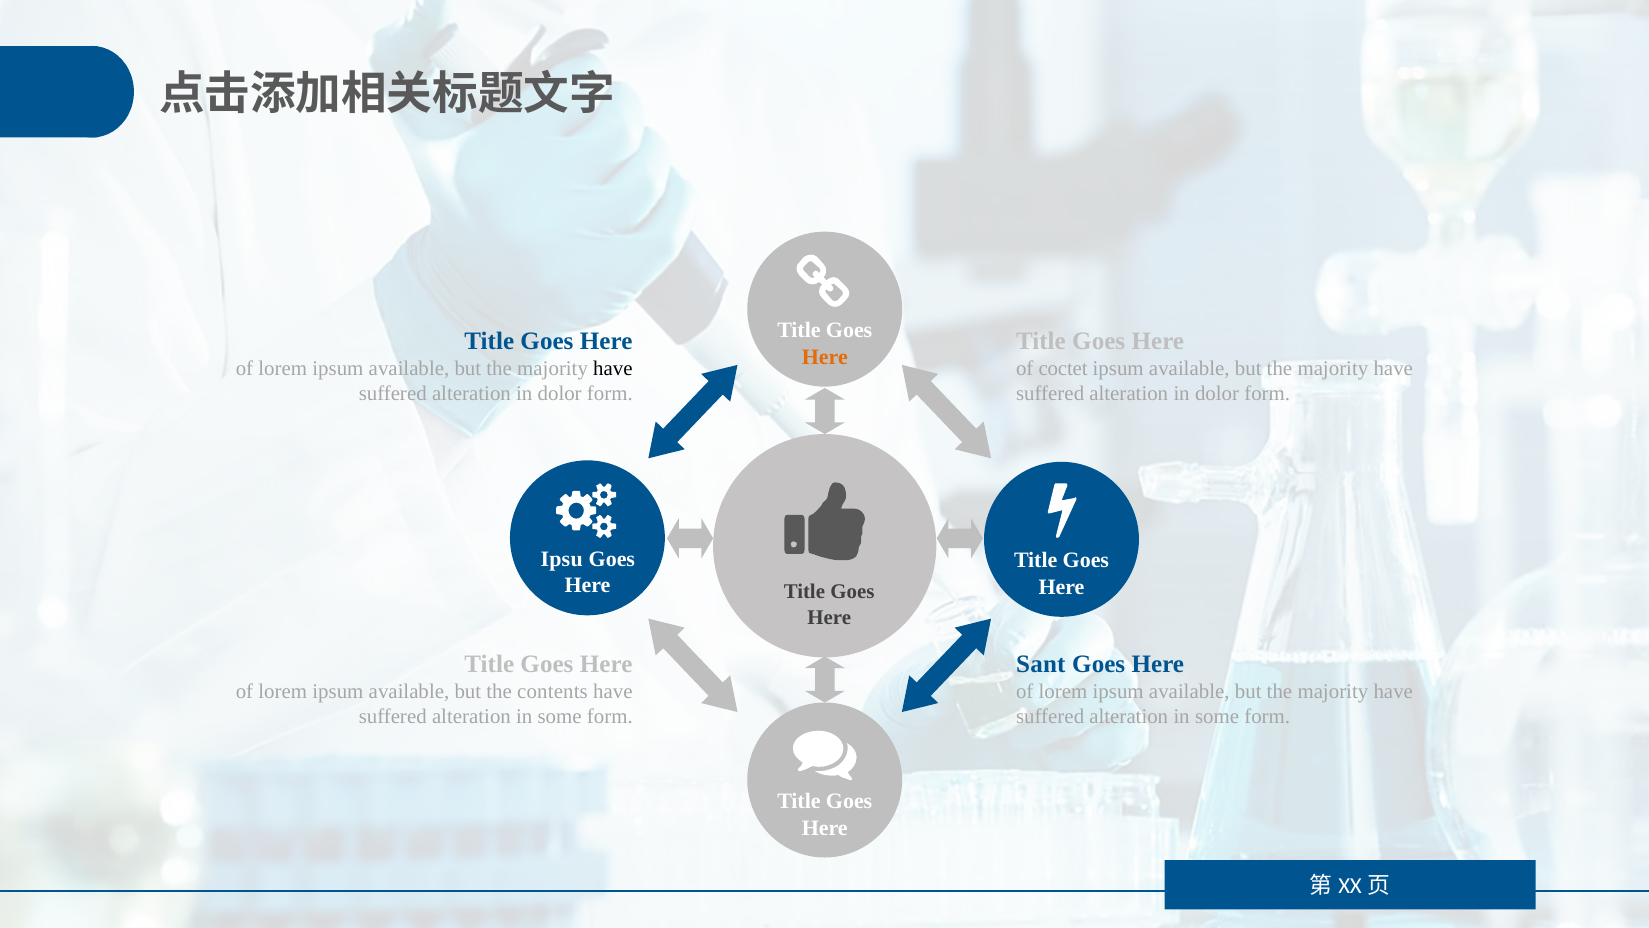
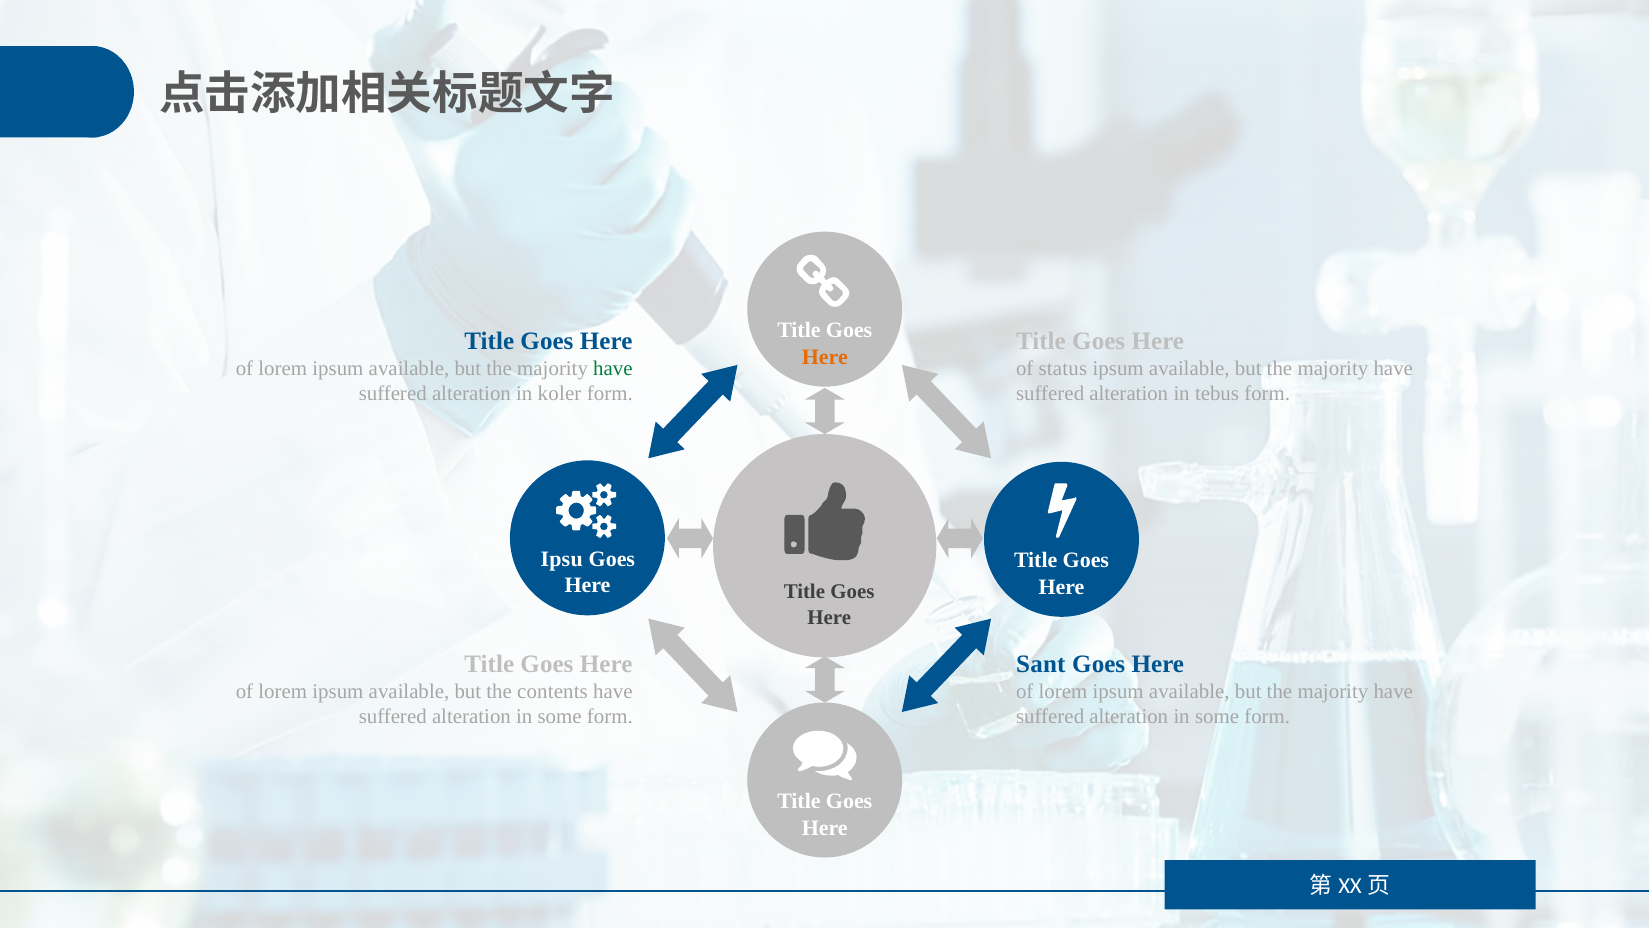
have at (613, 369) colour: black -> green
coctet: coctet -> status
dolor at (560, 394): dolor -> koler
dolor at (1217, 394): dolor -> tebus
